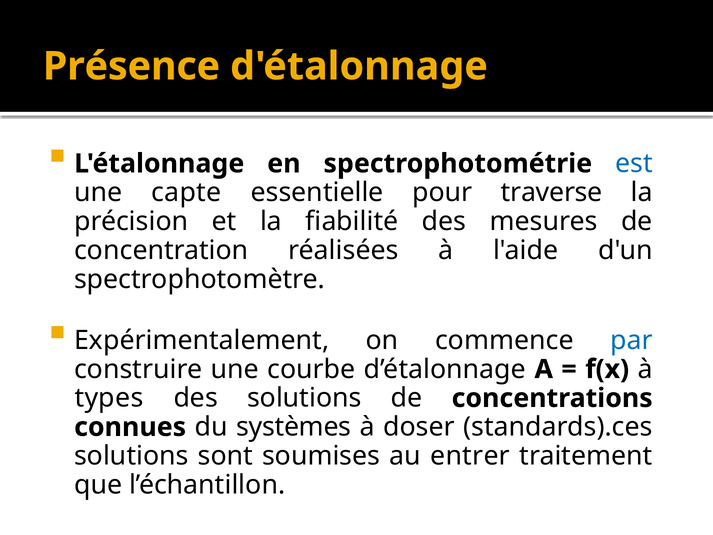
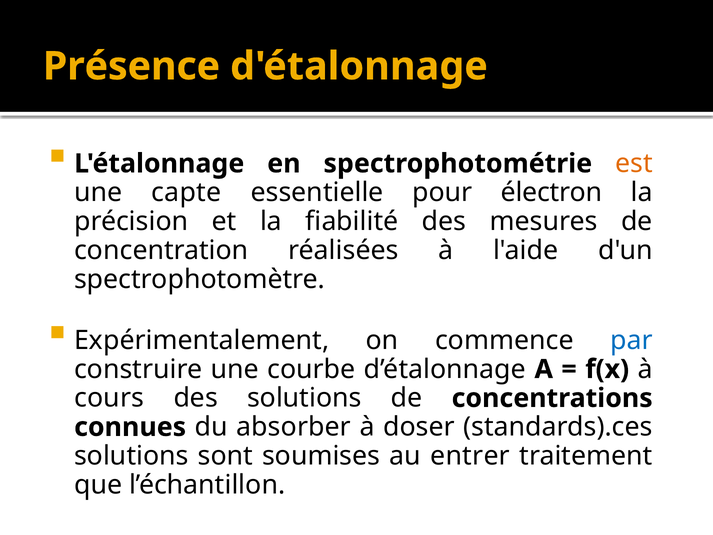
est colour: blue -> orange
traverse: traverse -> électron
types: types -> cours
systèmes: systèmes -> absorber
